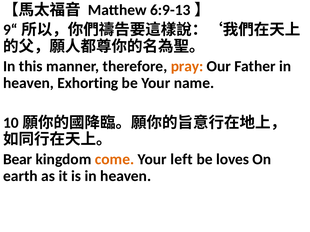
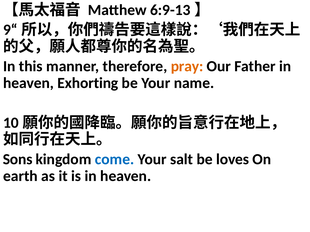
Bear: Bear -> Sons
come colour: orange -> blue
left: left -> salt
